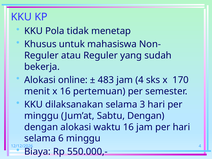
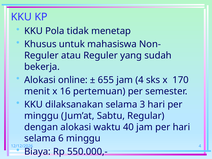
483: 483 -> 655
Sabtu Dengan: Dengan -> Regular
waktu 16: 16 -> 40
